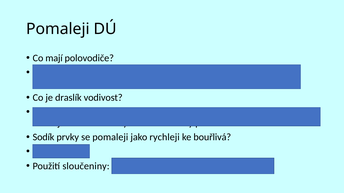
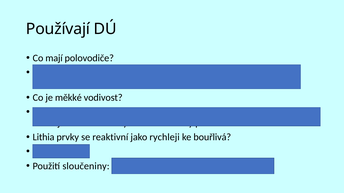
Pomaleji at (58, 29): Pomaleji -> Používají
draslík: draslík -> měkké
Sodík: Sodík -> Lithia
se pomaleji: pomaleji -> reaktivní
